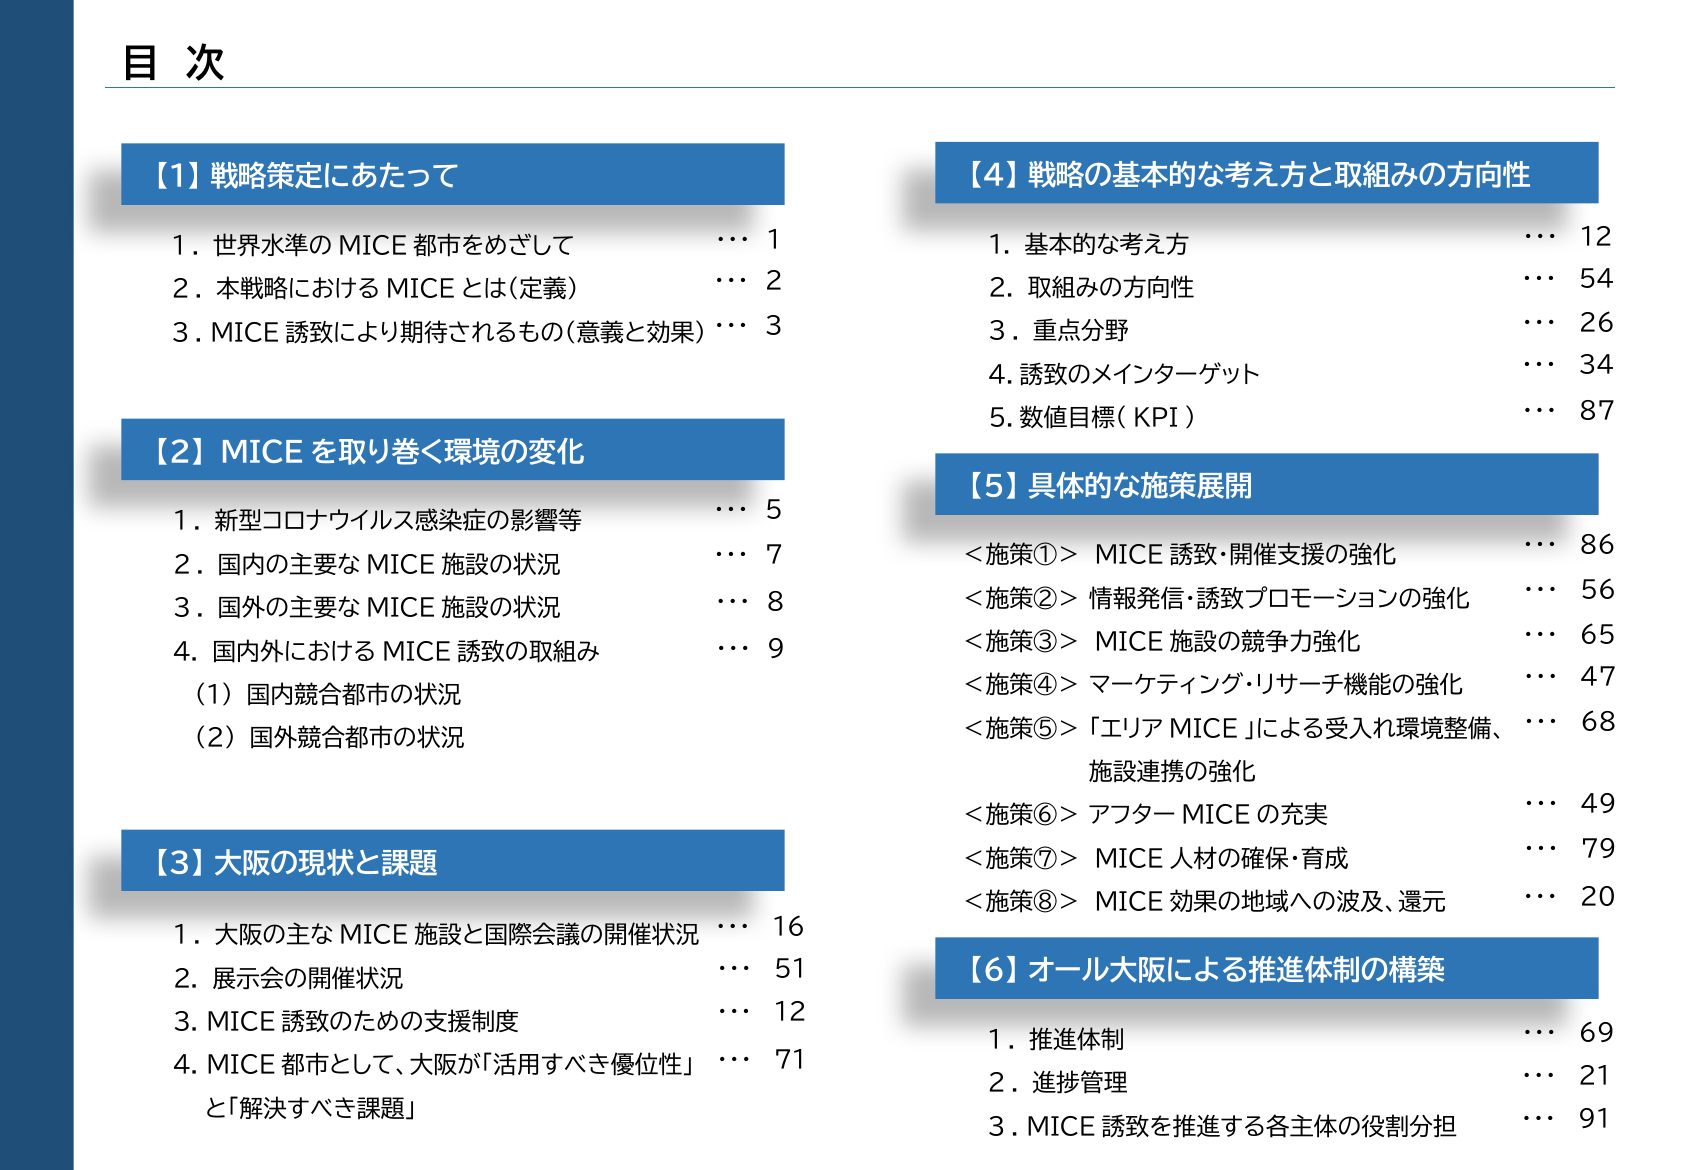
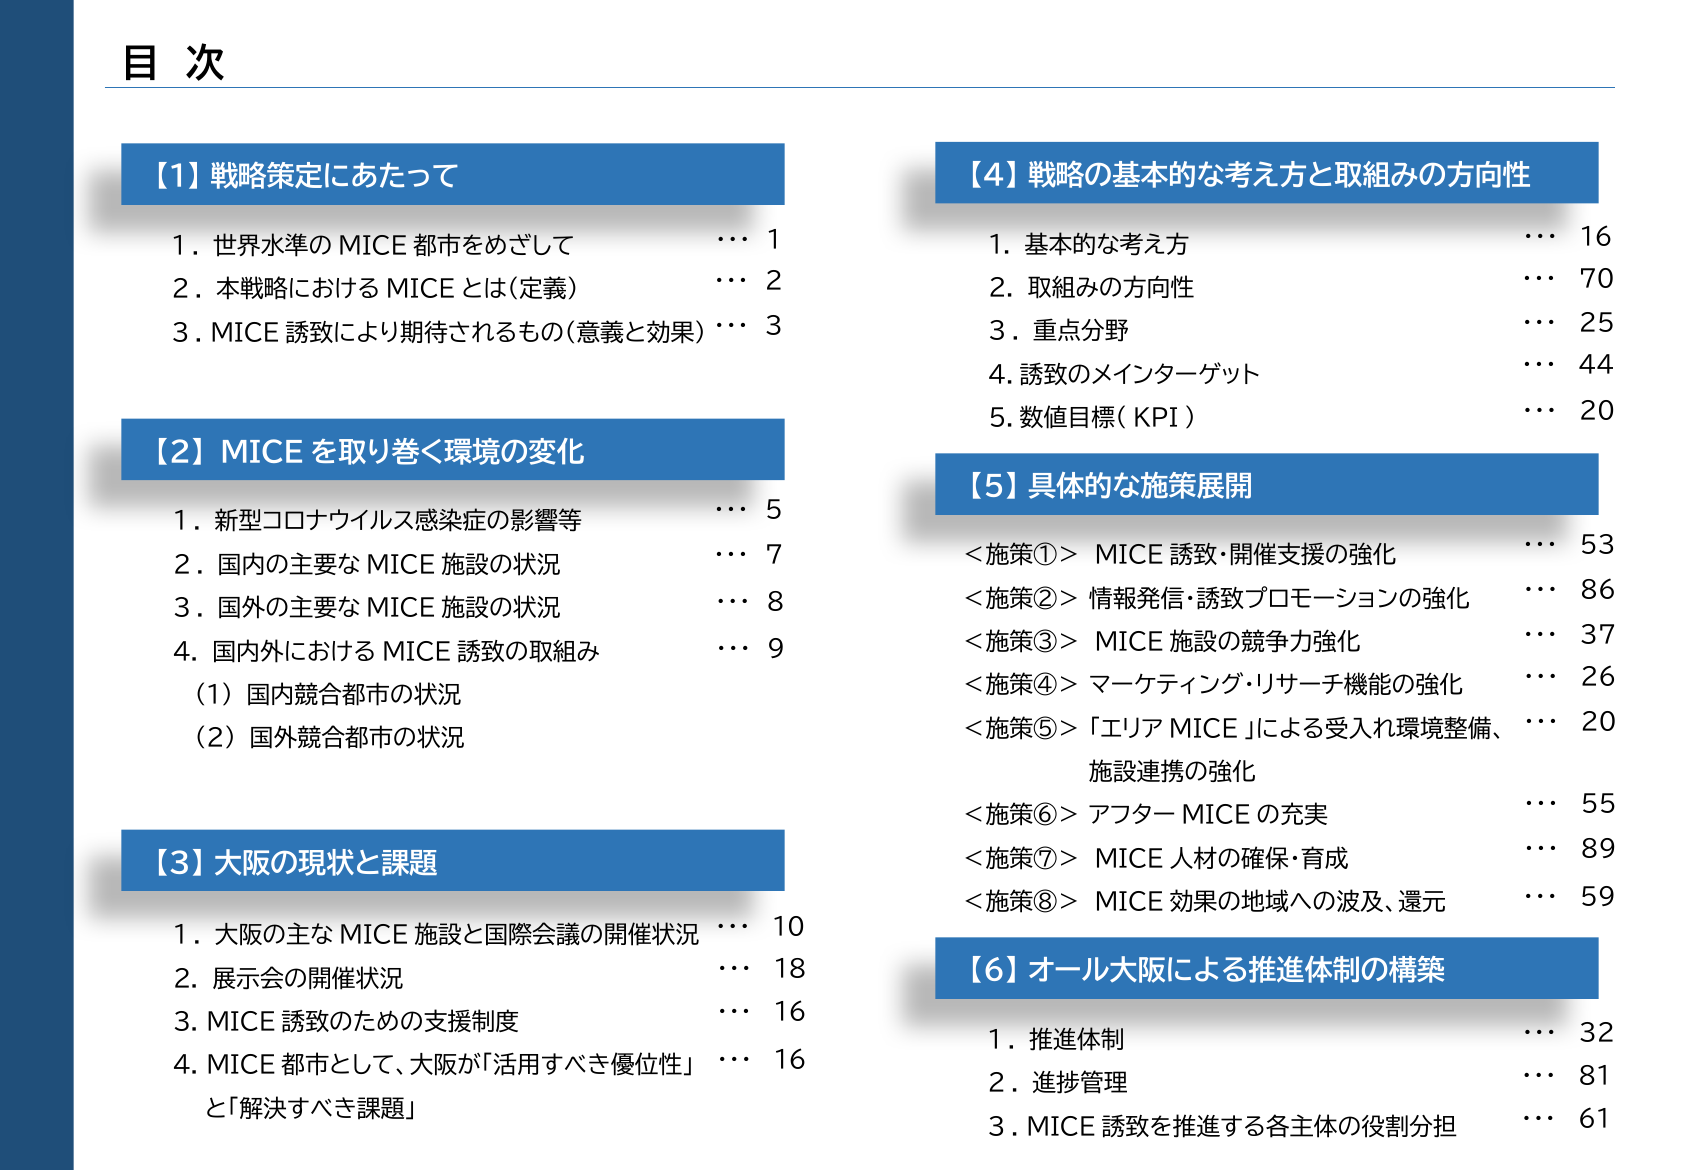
12 at (1596, 238): 12 -> 16
54: 54 -> 70
26: 26 -> 25
34: 34 -> 44
87 at (1597, 412): 87 -> 20
86: 86 -> 53
56: 56 -> 86
65: 65 -> 37
47: 47 -> 26
68 at (1599, 722): 68 -> 20
49: 49 -> 55
79: 79 -> 89
20: 20 -> 59
16: 16 -> 10
51: 51 -> 18
12 at (790, 1013): 12 -> 16
69: 69 -> 32
71 at (790, 1060): 71 -> 16
21: 21 -> 81
91: 91 -> 61
